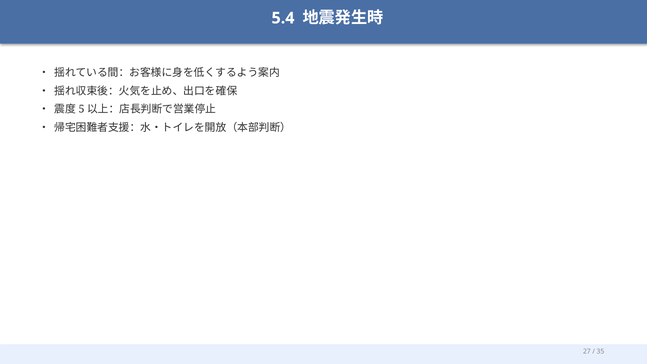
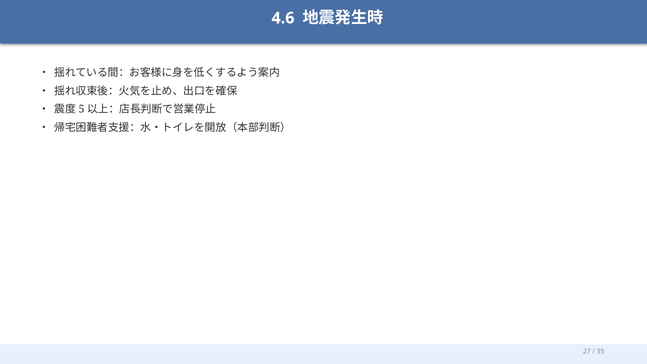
5.4: 5.4 -> 4.6
